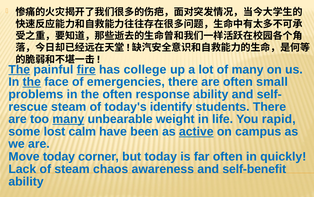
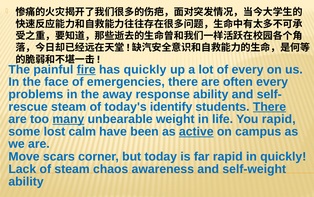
The at (19, 70) underline: present -> none
has college: college -> quickly
of many: many -> every
the at (32, 82) underline: present -> none
often small: small -> every
the often: often -> away
There at (269, 107) underline: none -> present
Move today: today -> scars
far often: often -> rapid
self-benefit: self-benefit -> self-weight
